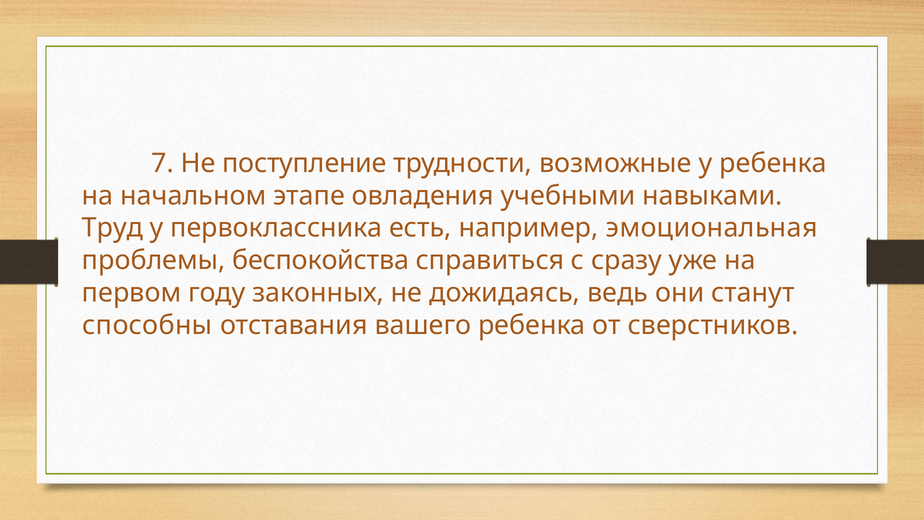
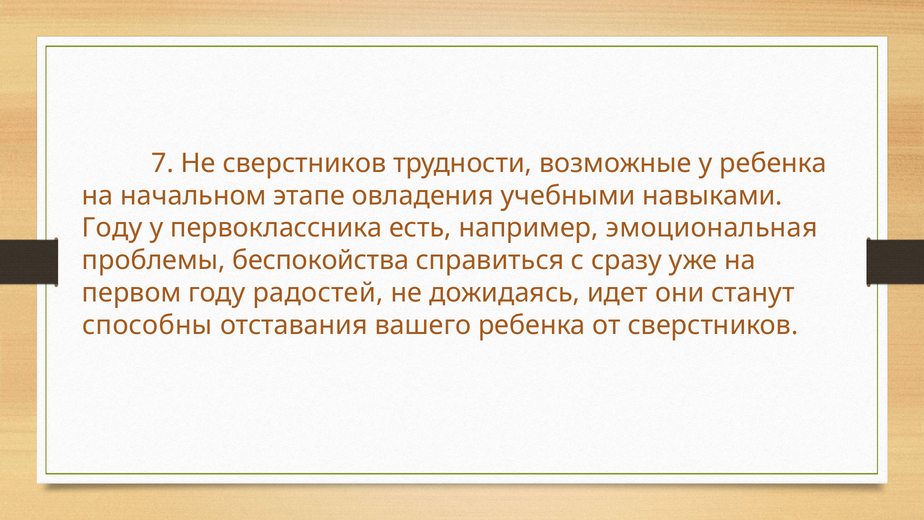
Не поступление: поступление -> сверстников
Труд at (112, 228): Труд -> Году
законных: законных -> радостей
ведь: ведь -> идет
